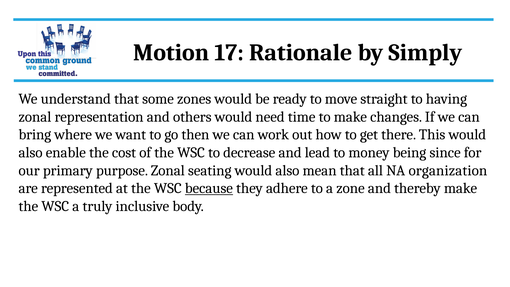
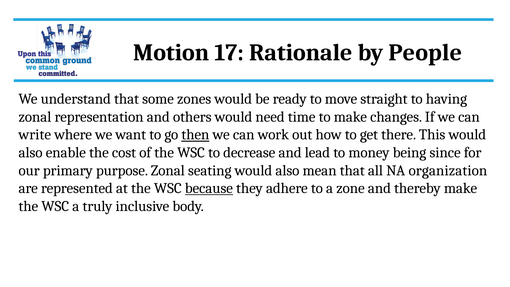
Simply: Simply -> People
bring: bring -> write
then underline: none -> present
